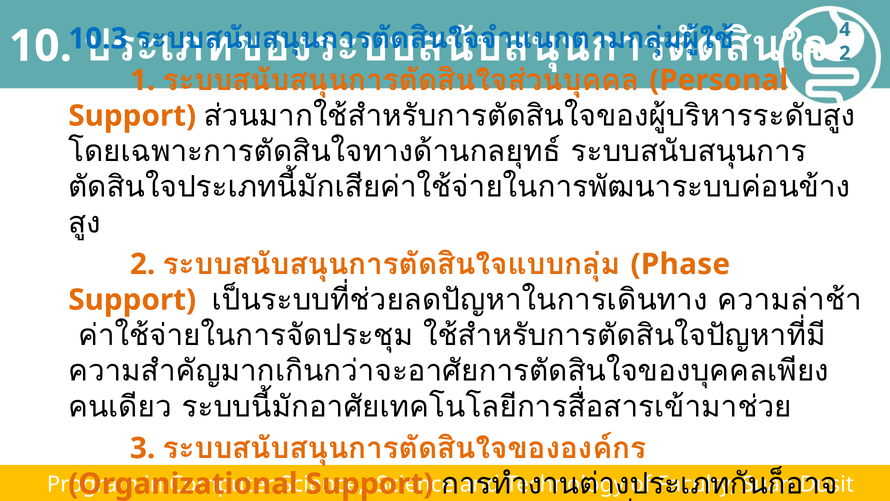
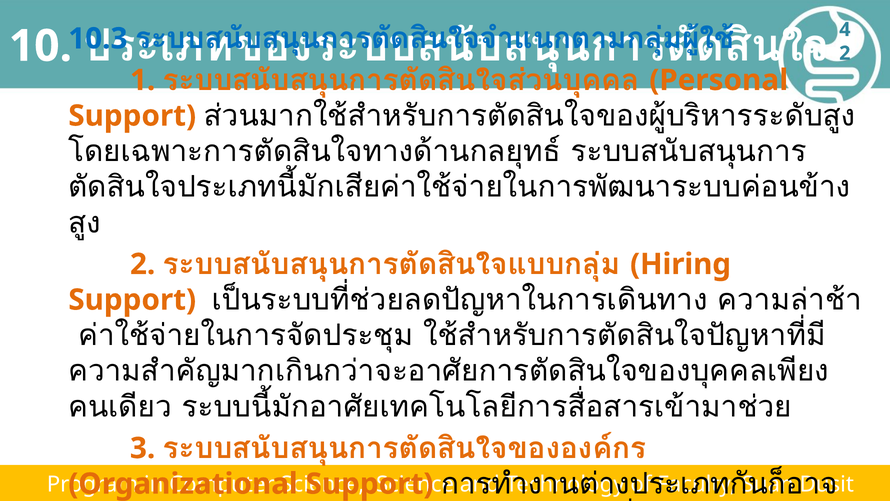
Phase: Phase -> Hiring
